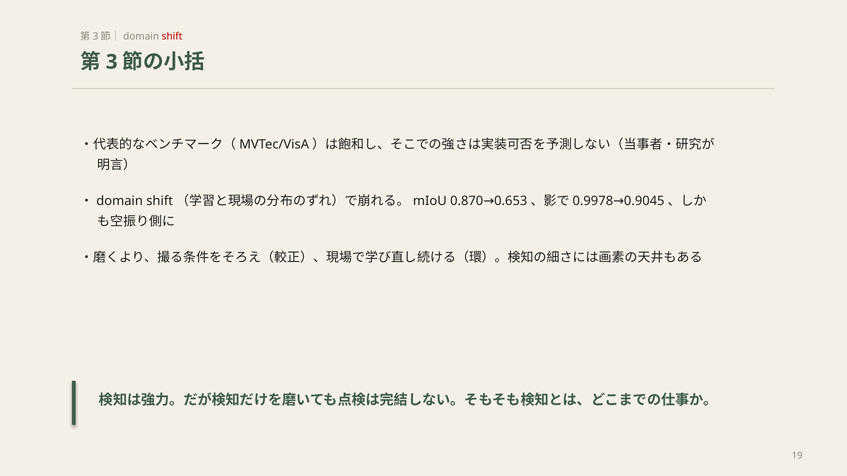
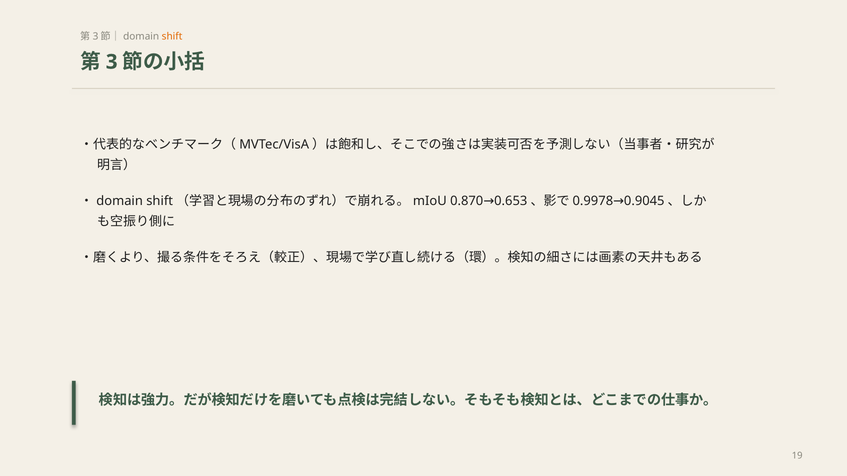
shift colour: red -> orange
